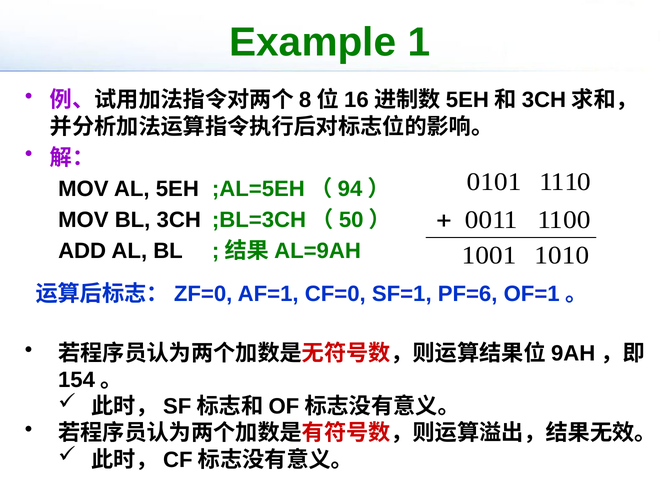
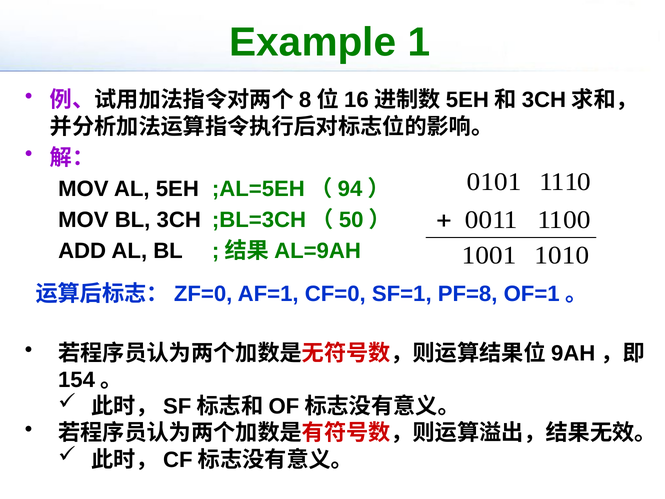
PF=6: PF=6 -> PF=8
